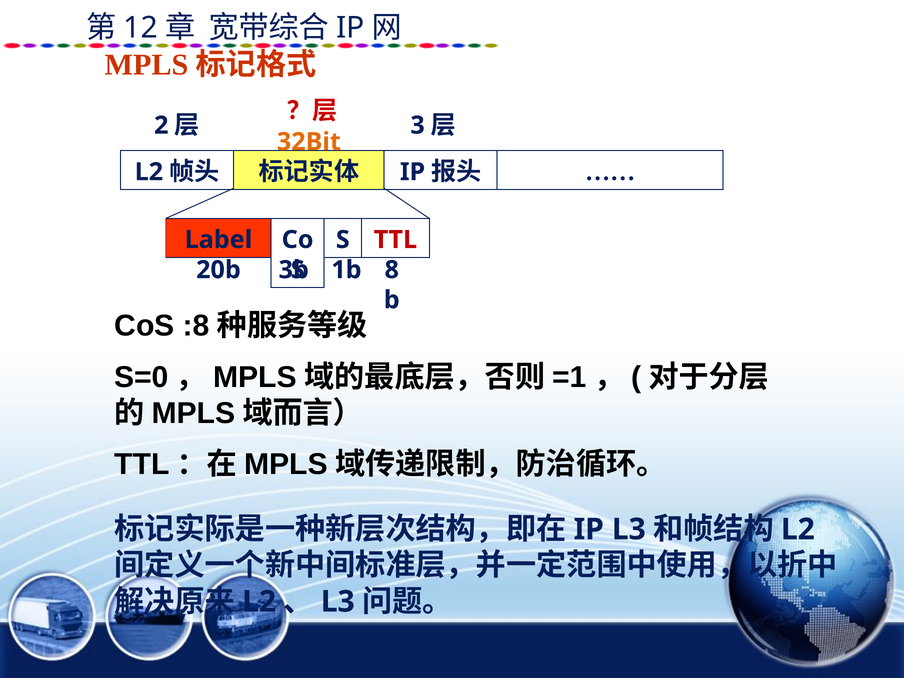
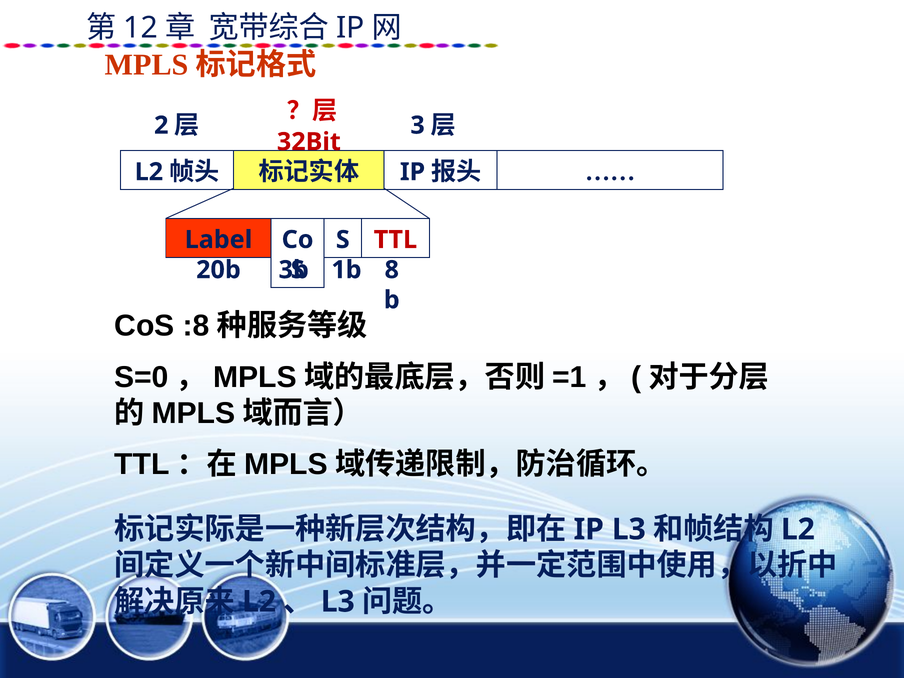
32Bit colour: orange -> red
